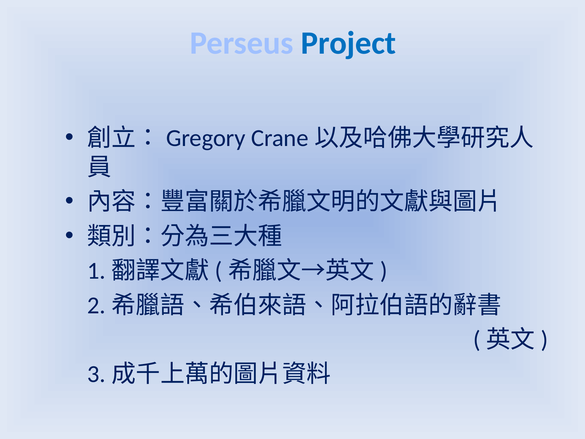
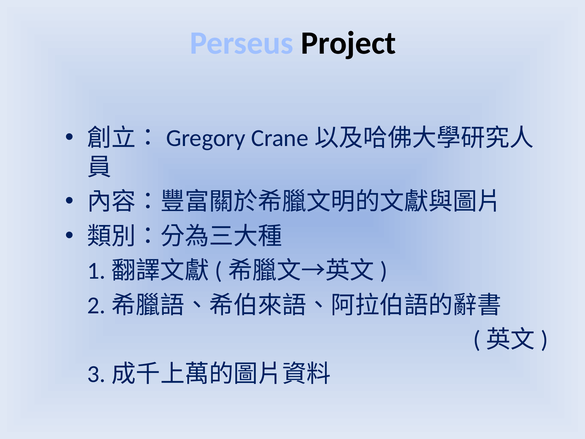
Project colour: blue -> black
